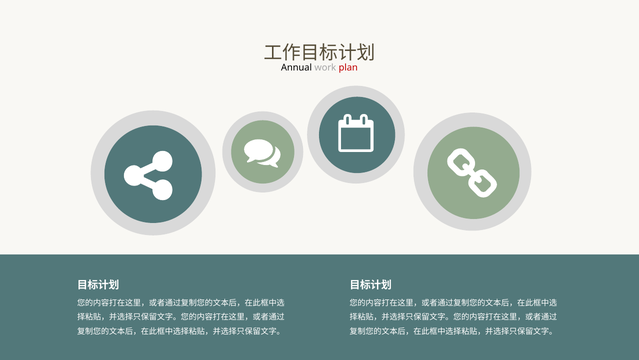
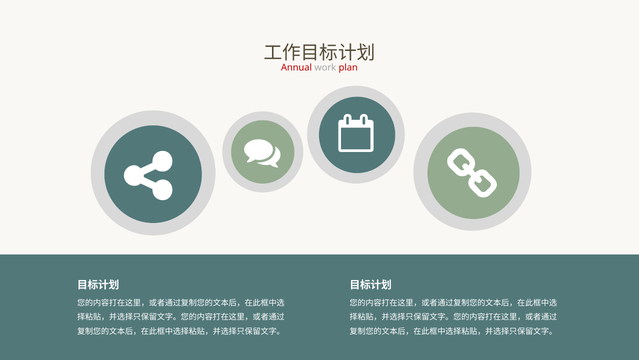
Annual colour: black -> red
